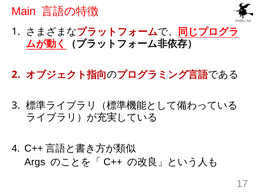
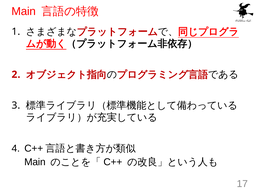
Args at (35, 162): Args -> Main
